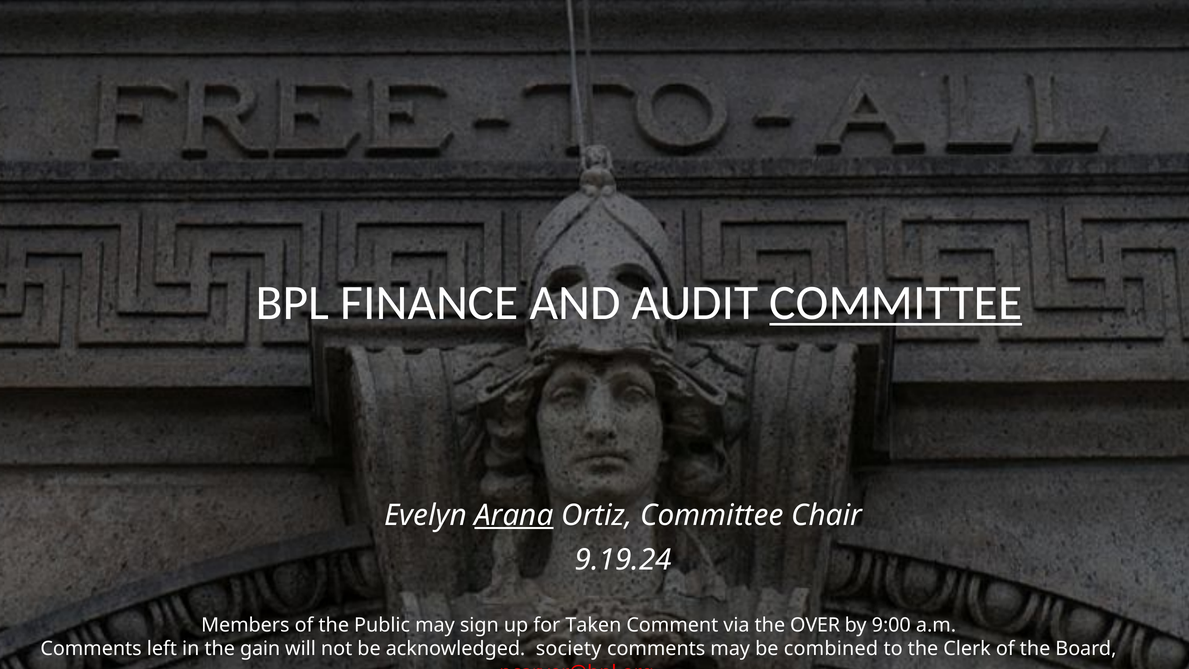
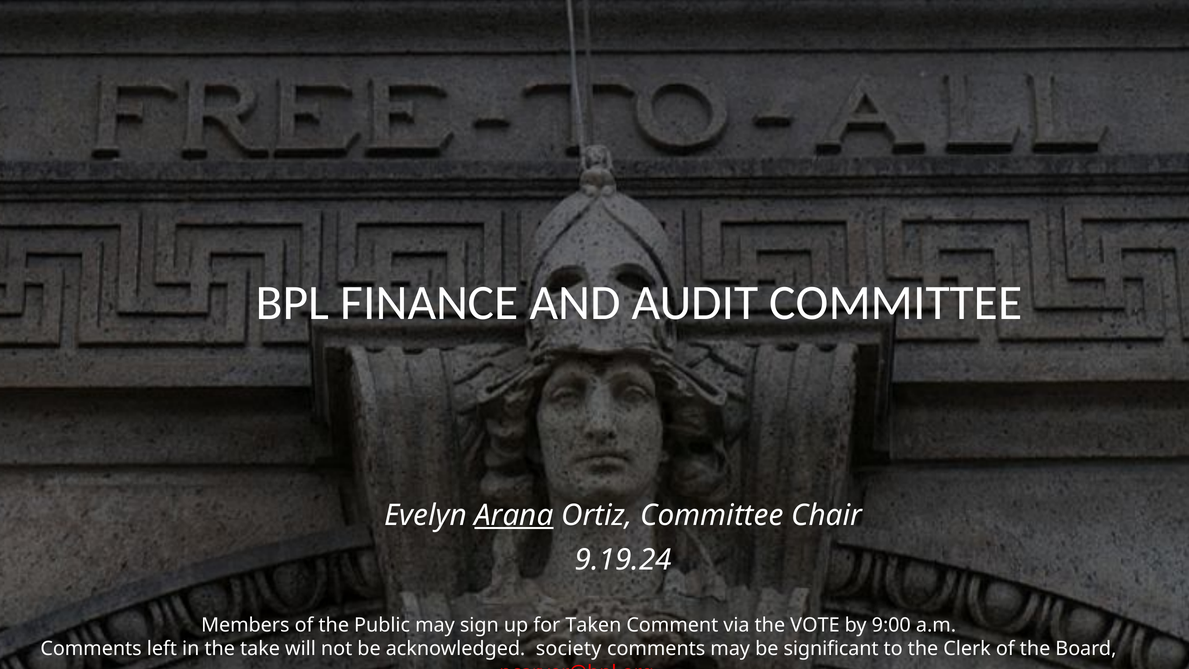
COMMITTEE at (896, 303) underline: present -> none
OVER: OVER -> VOTE
gain: gain -> take
combined: combined -> significant
